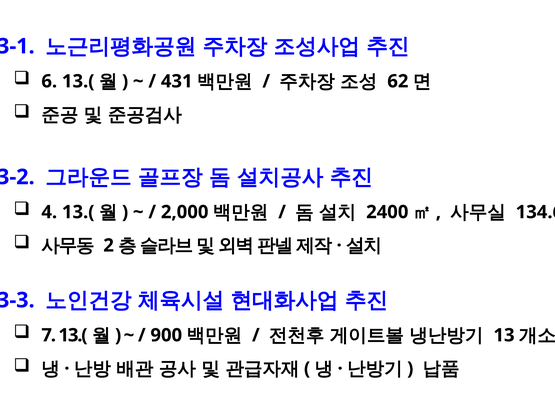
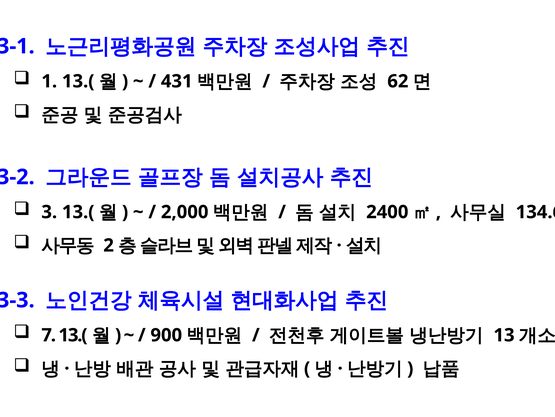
6: 6 -> 1
4: 4 -> 3
